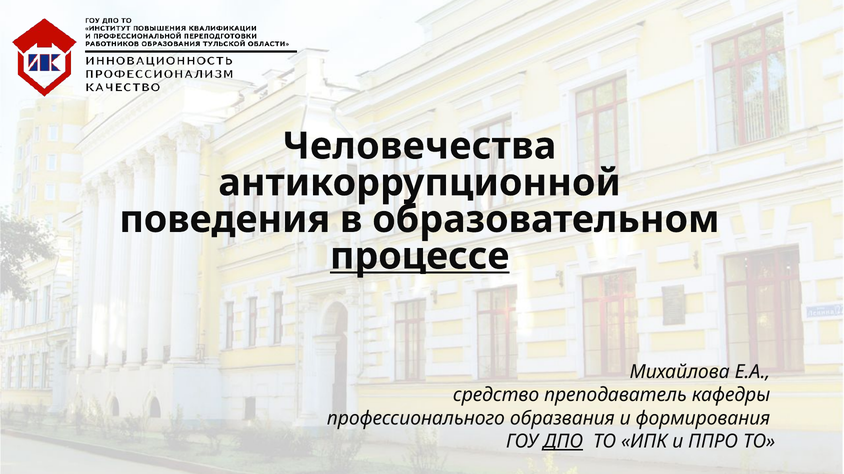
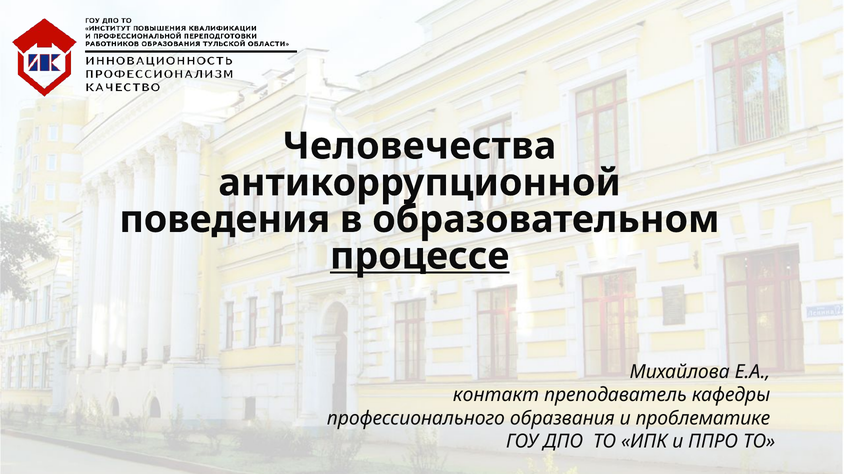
средство: средство -> контакт
формирования: формирования -> проблематике
ДПО underline: present -> none
